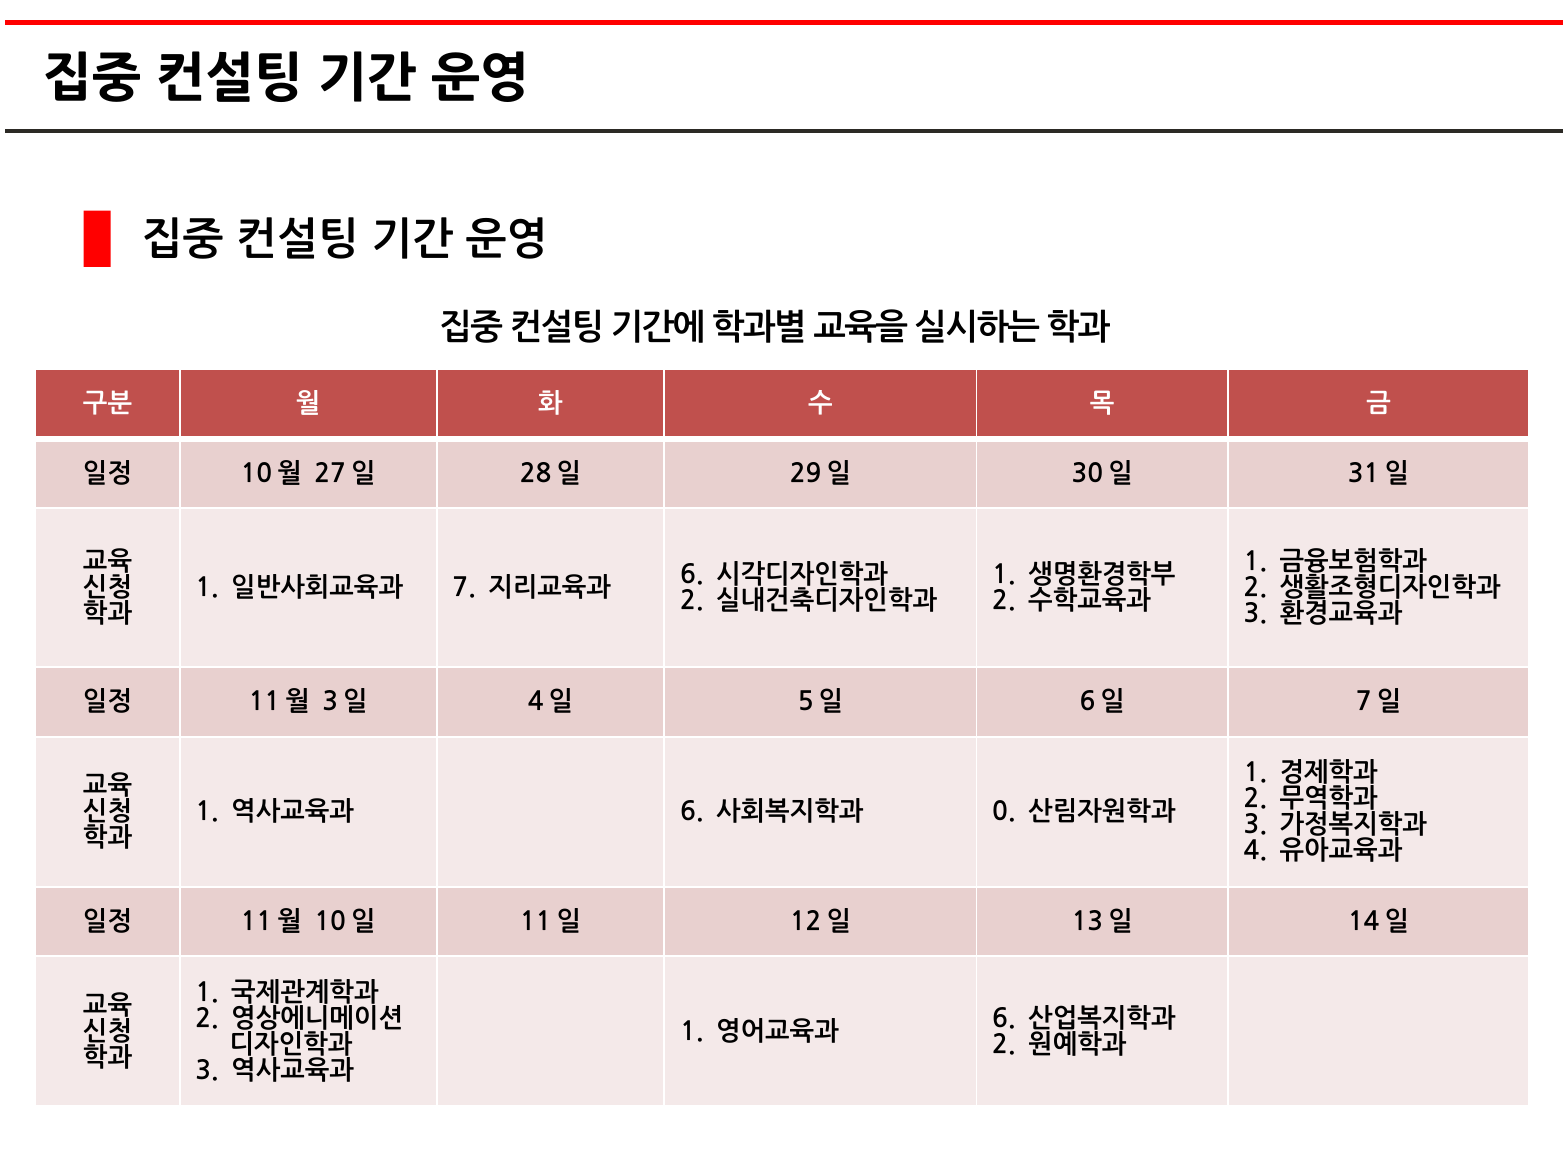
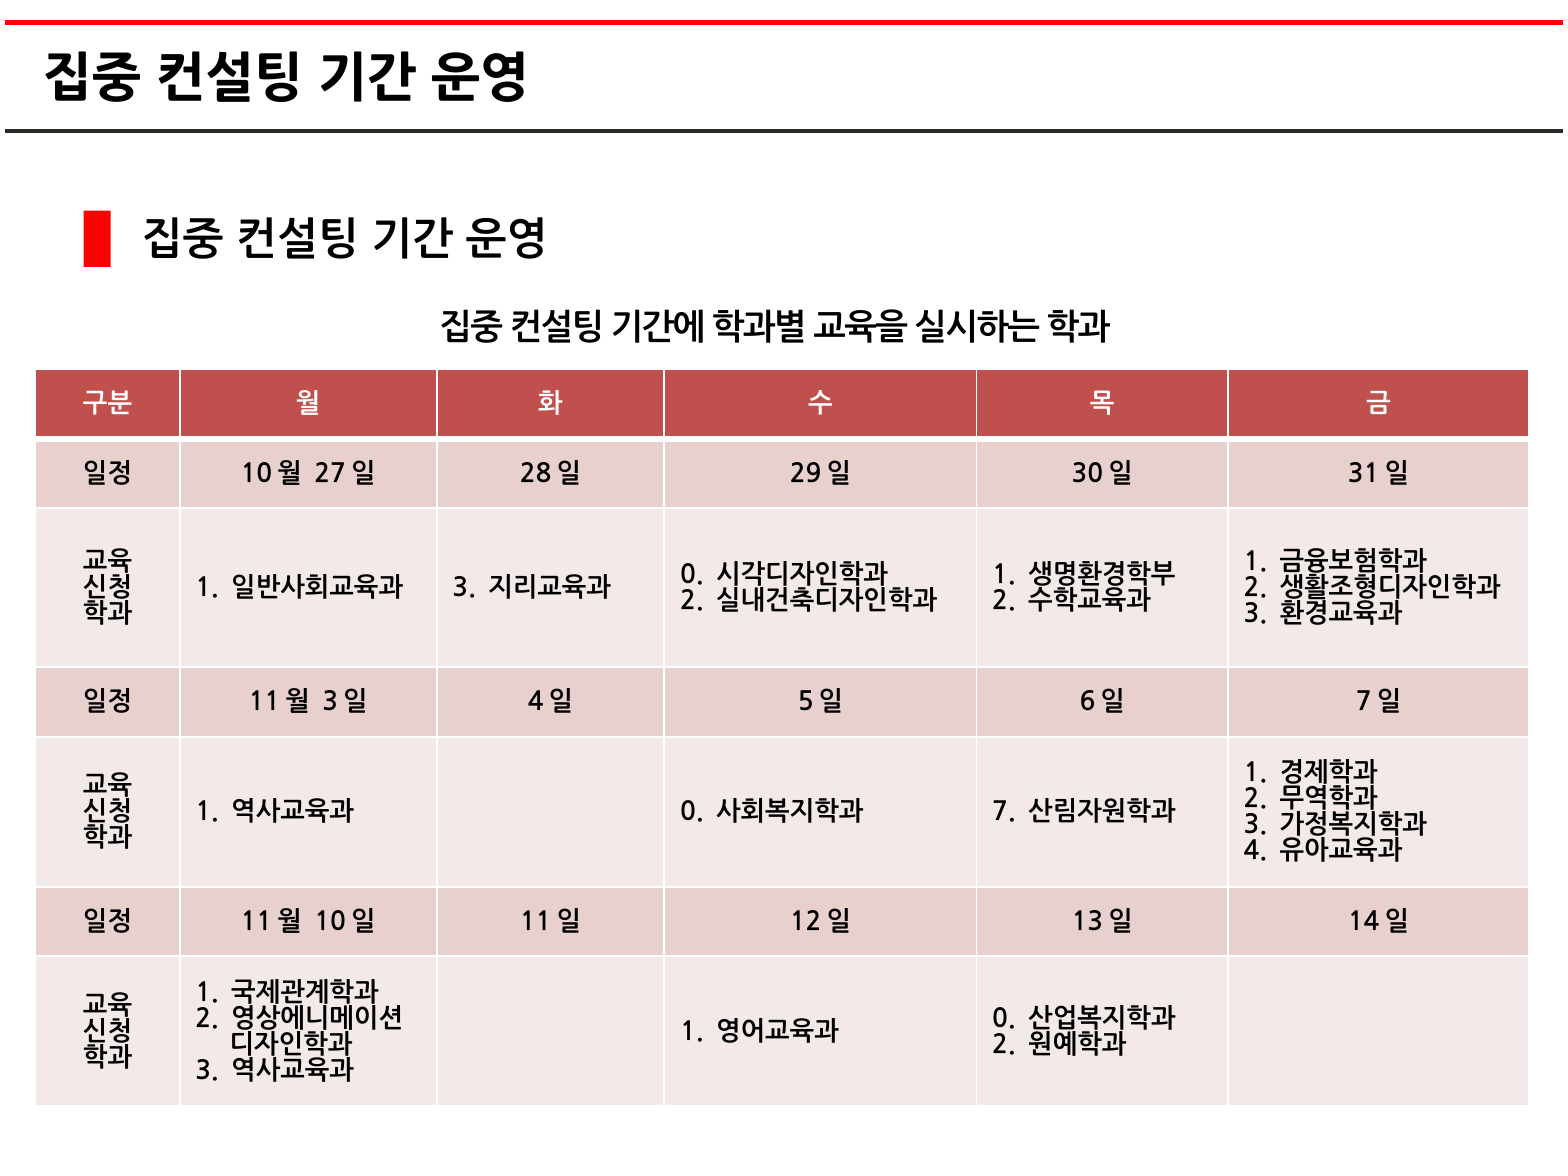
7 at (464, 588): 7 -> 3
6 at (692, 575): 6 -> 0
6 at (692, 812): 6 -> 0
0: 0 -> 7
6 at (1004, 1019): 6 -> 0
